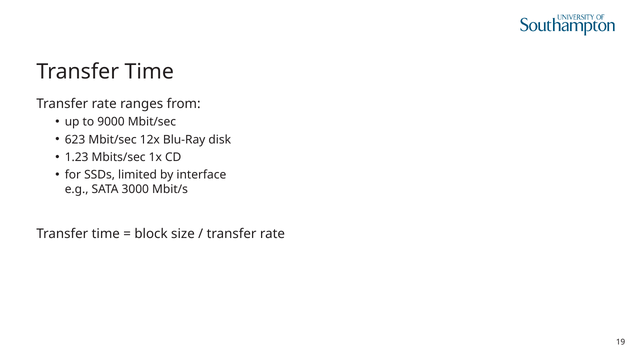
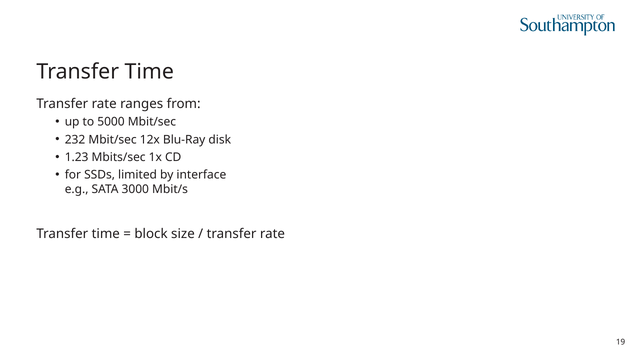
9000: 9000 -> 5000
623: 623 -> 232
